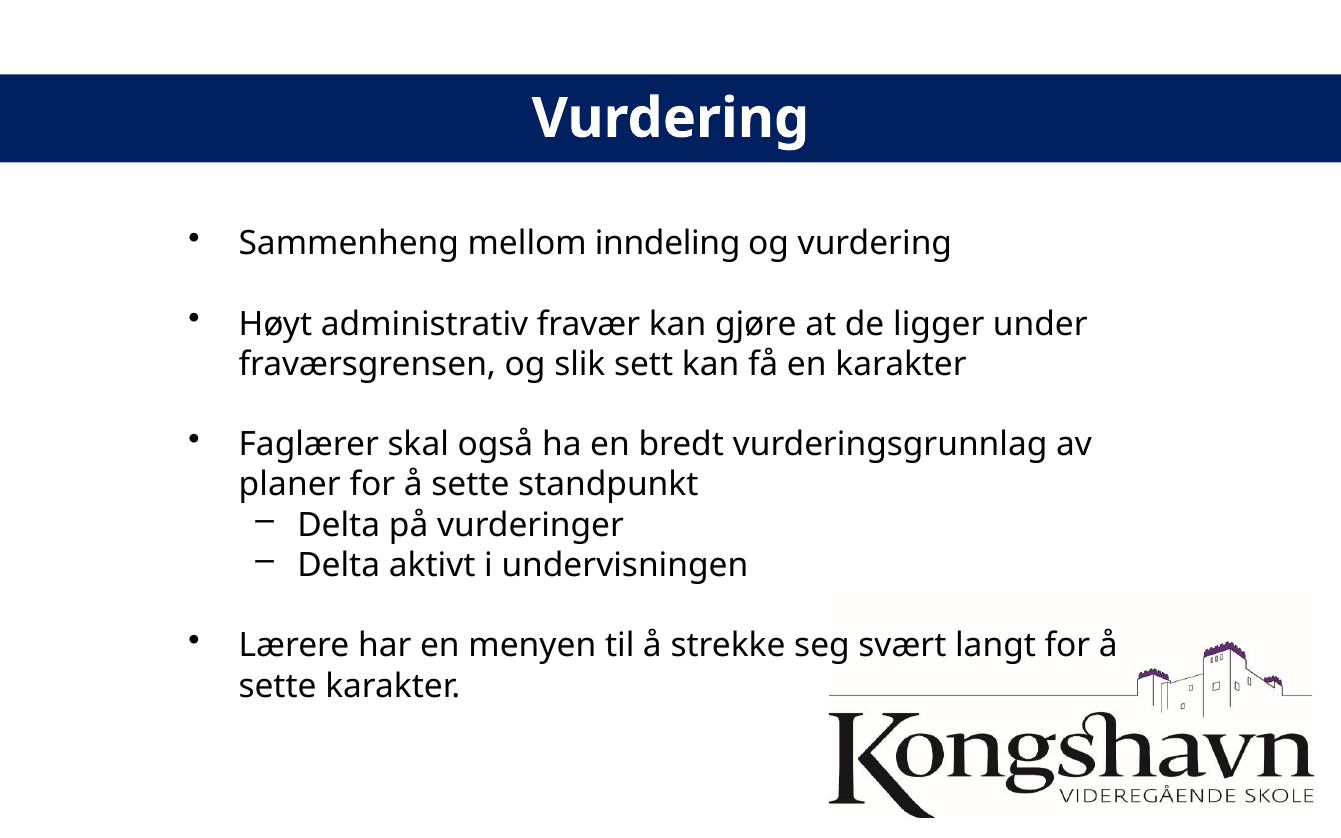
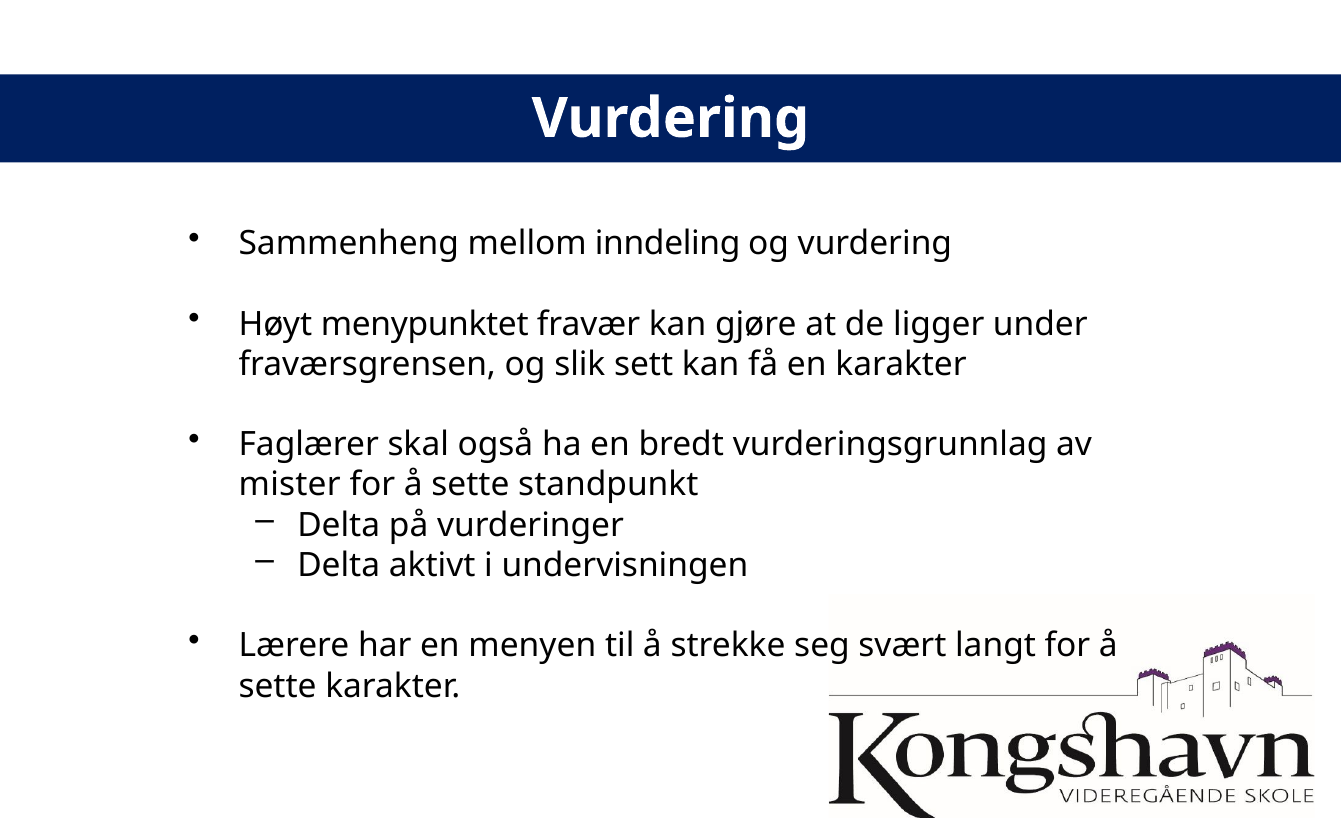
administrativ: administrativ -> menypunktet
planer: planer -> mister
